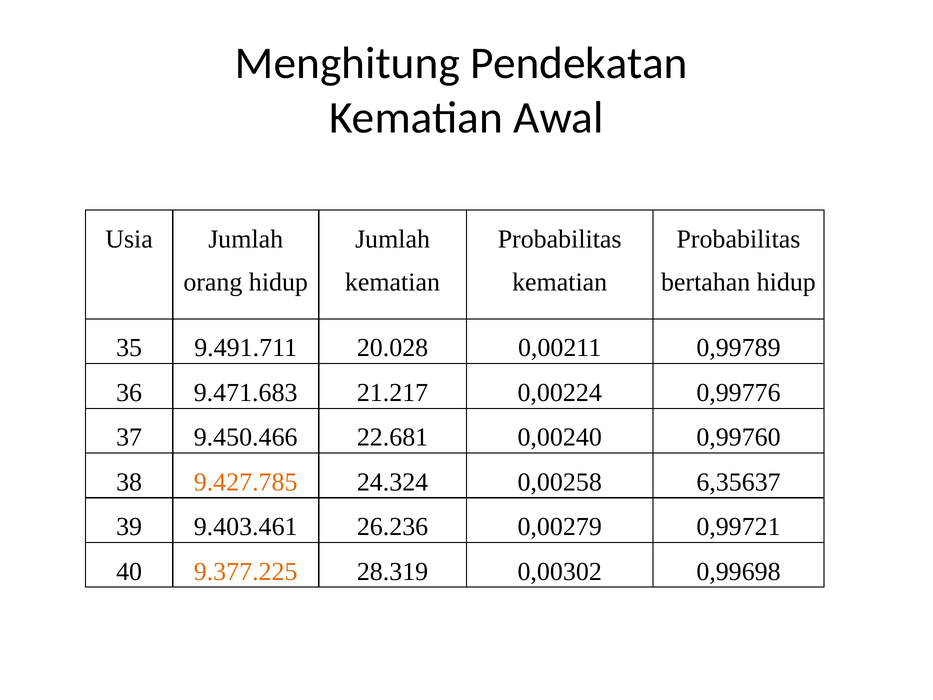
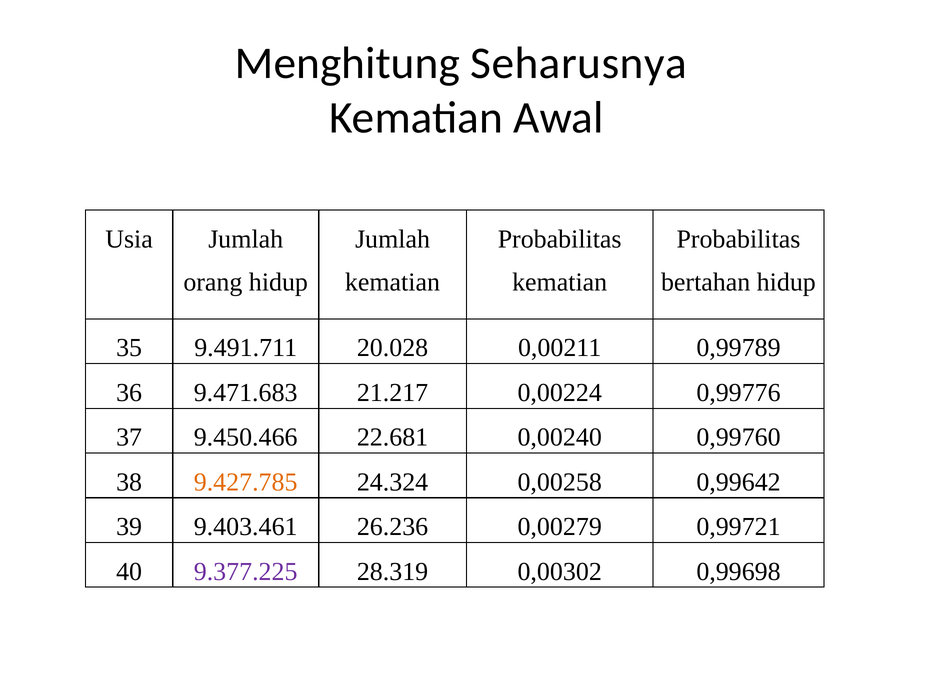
Pendekatan: Pendekatan -> Seharusnya
6,35637: 6,35637 -> 0,99642
9.377.225 colour: orange -> purple
